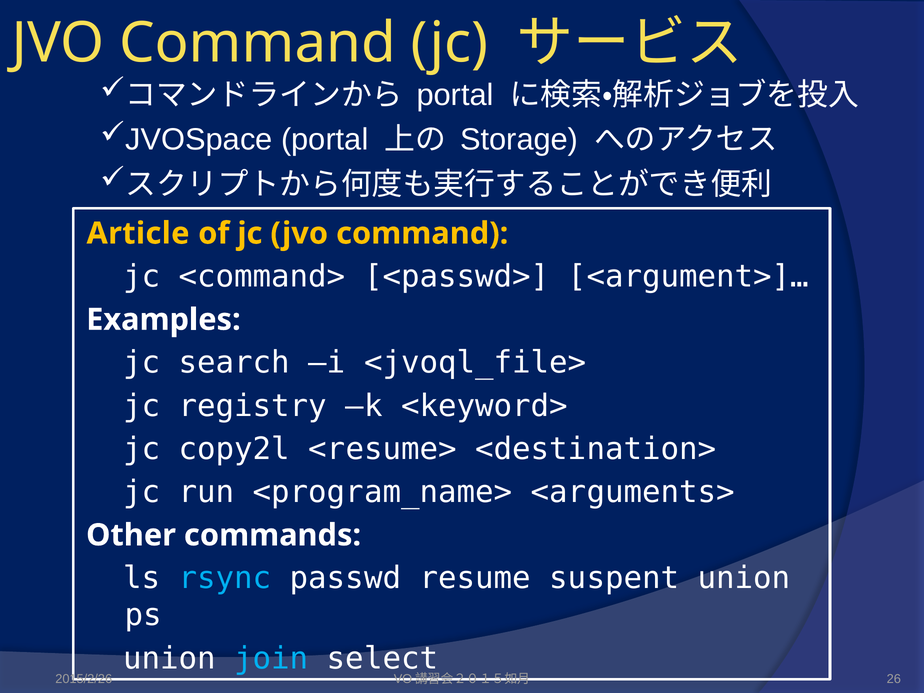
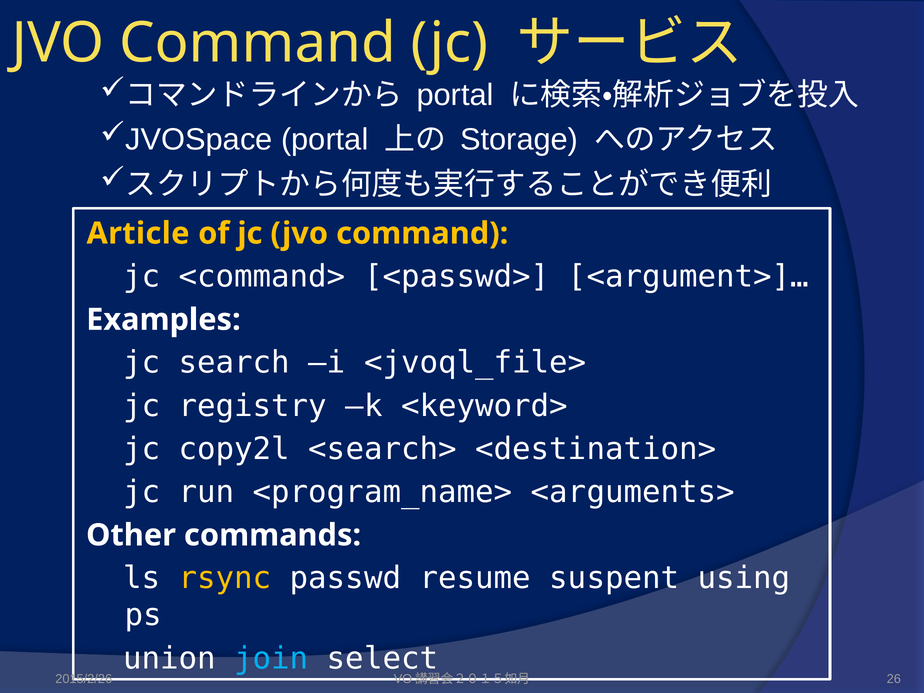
<resume>: <resume> -> <search>
rsync colour: light blue -> yellow
suspent union: union -> using
